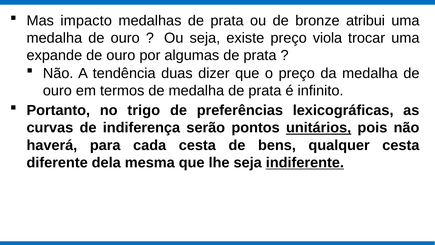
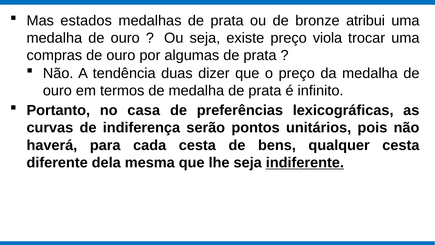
impacto: impacto -> estados
expande: expande -> compras
trigo: trigo -> casa
unitários underline: present -> none
